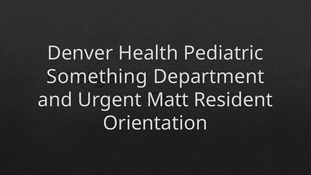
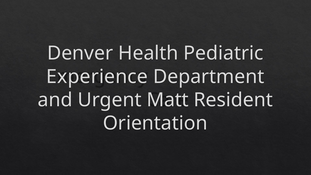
Something: Something -> Experience
